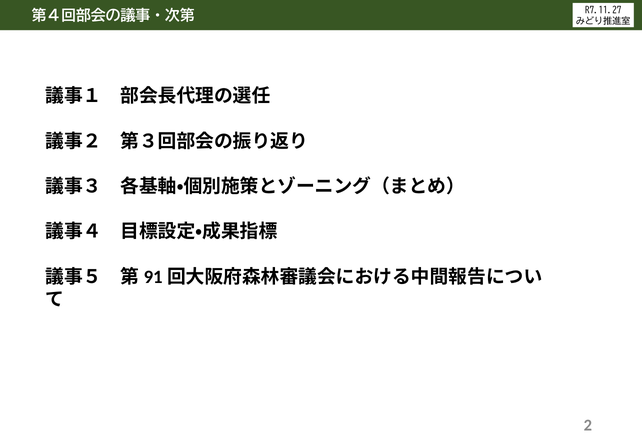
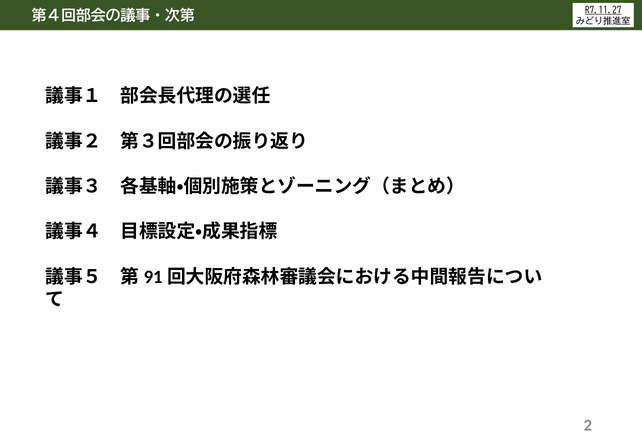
R7.11.27 underline: none -> present
